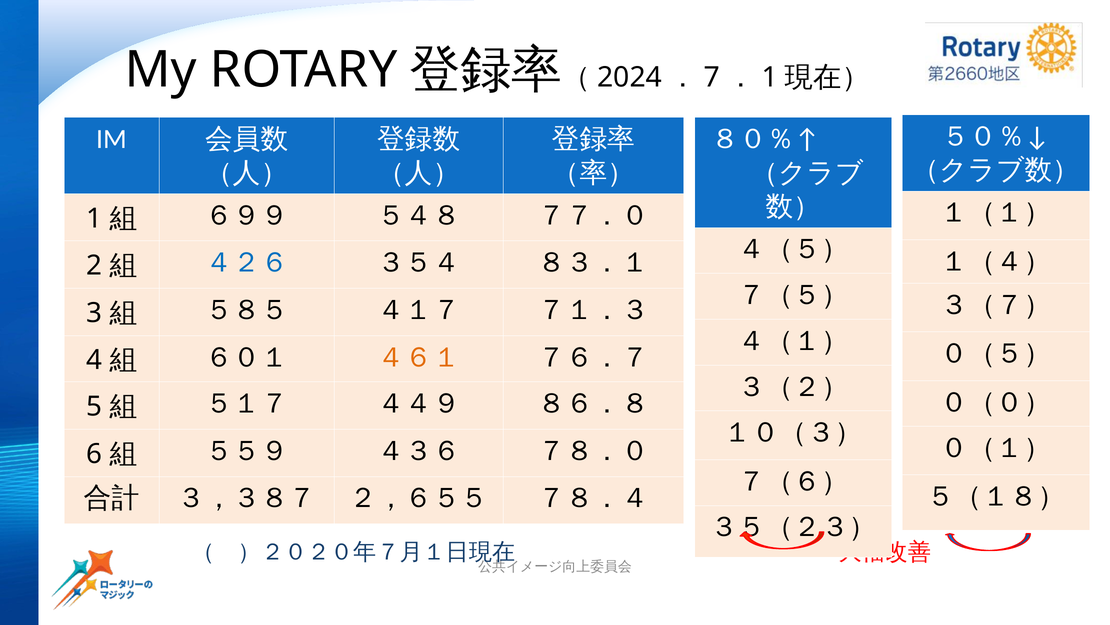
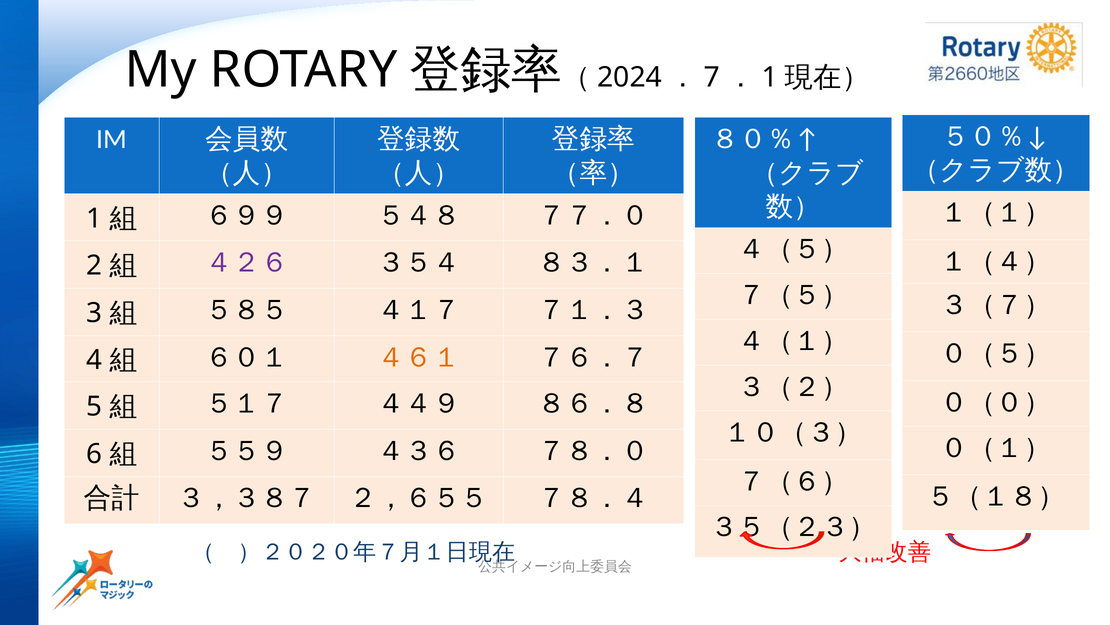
４２６ colour: blue -> purple
